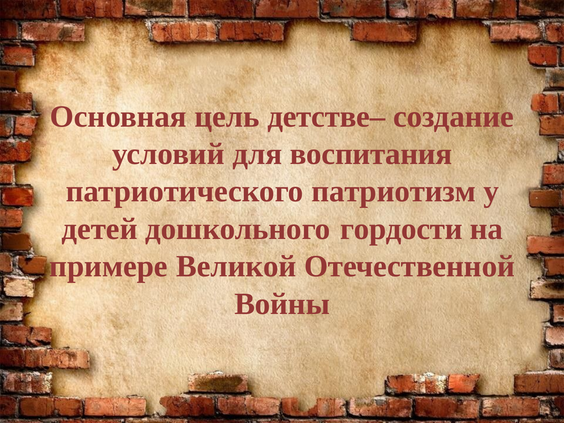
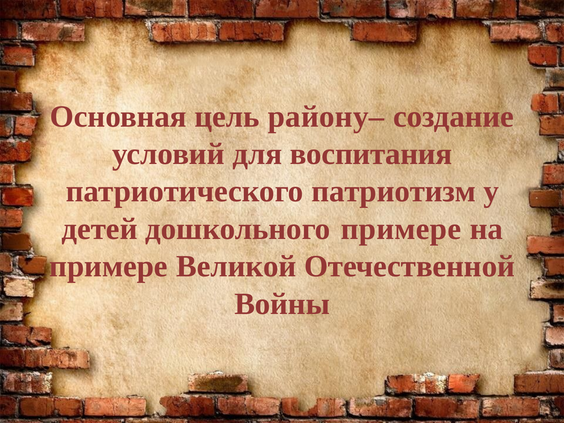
детстве–: детстве– -> району–
дошкольного гордости: гордости -> примере
